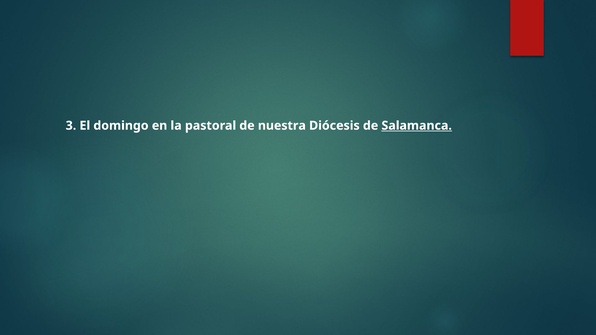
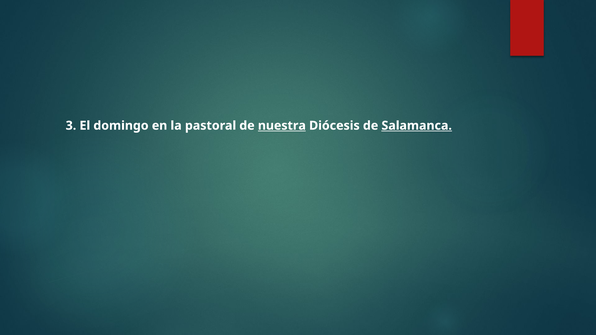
nuestra underline: none -> present
